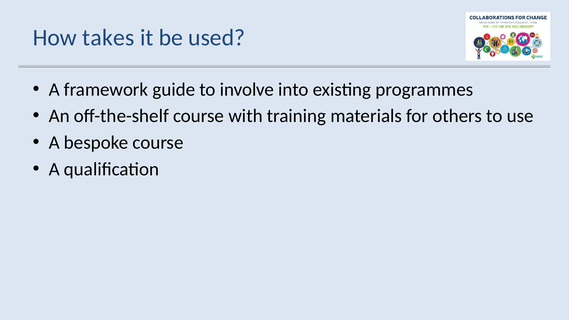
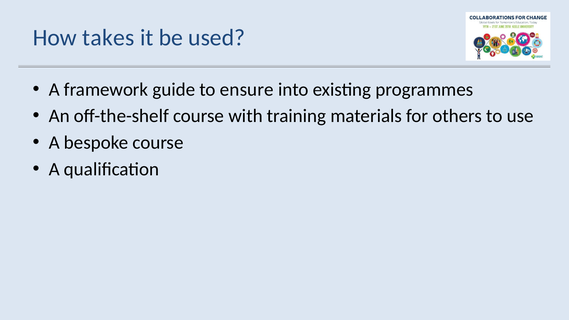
involve: involve -> ensure
